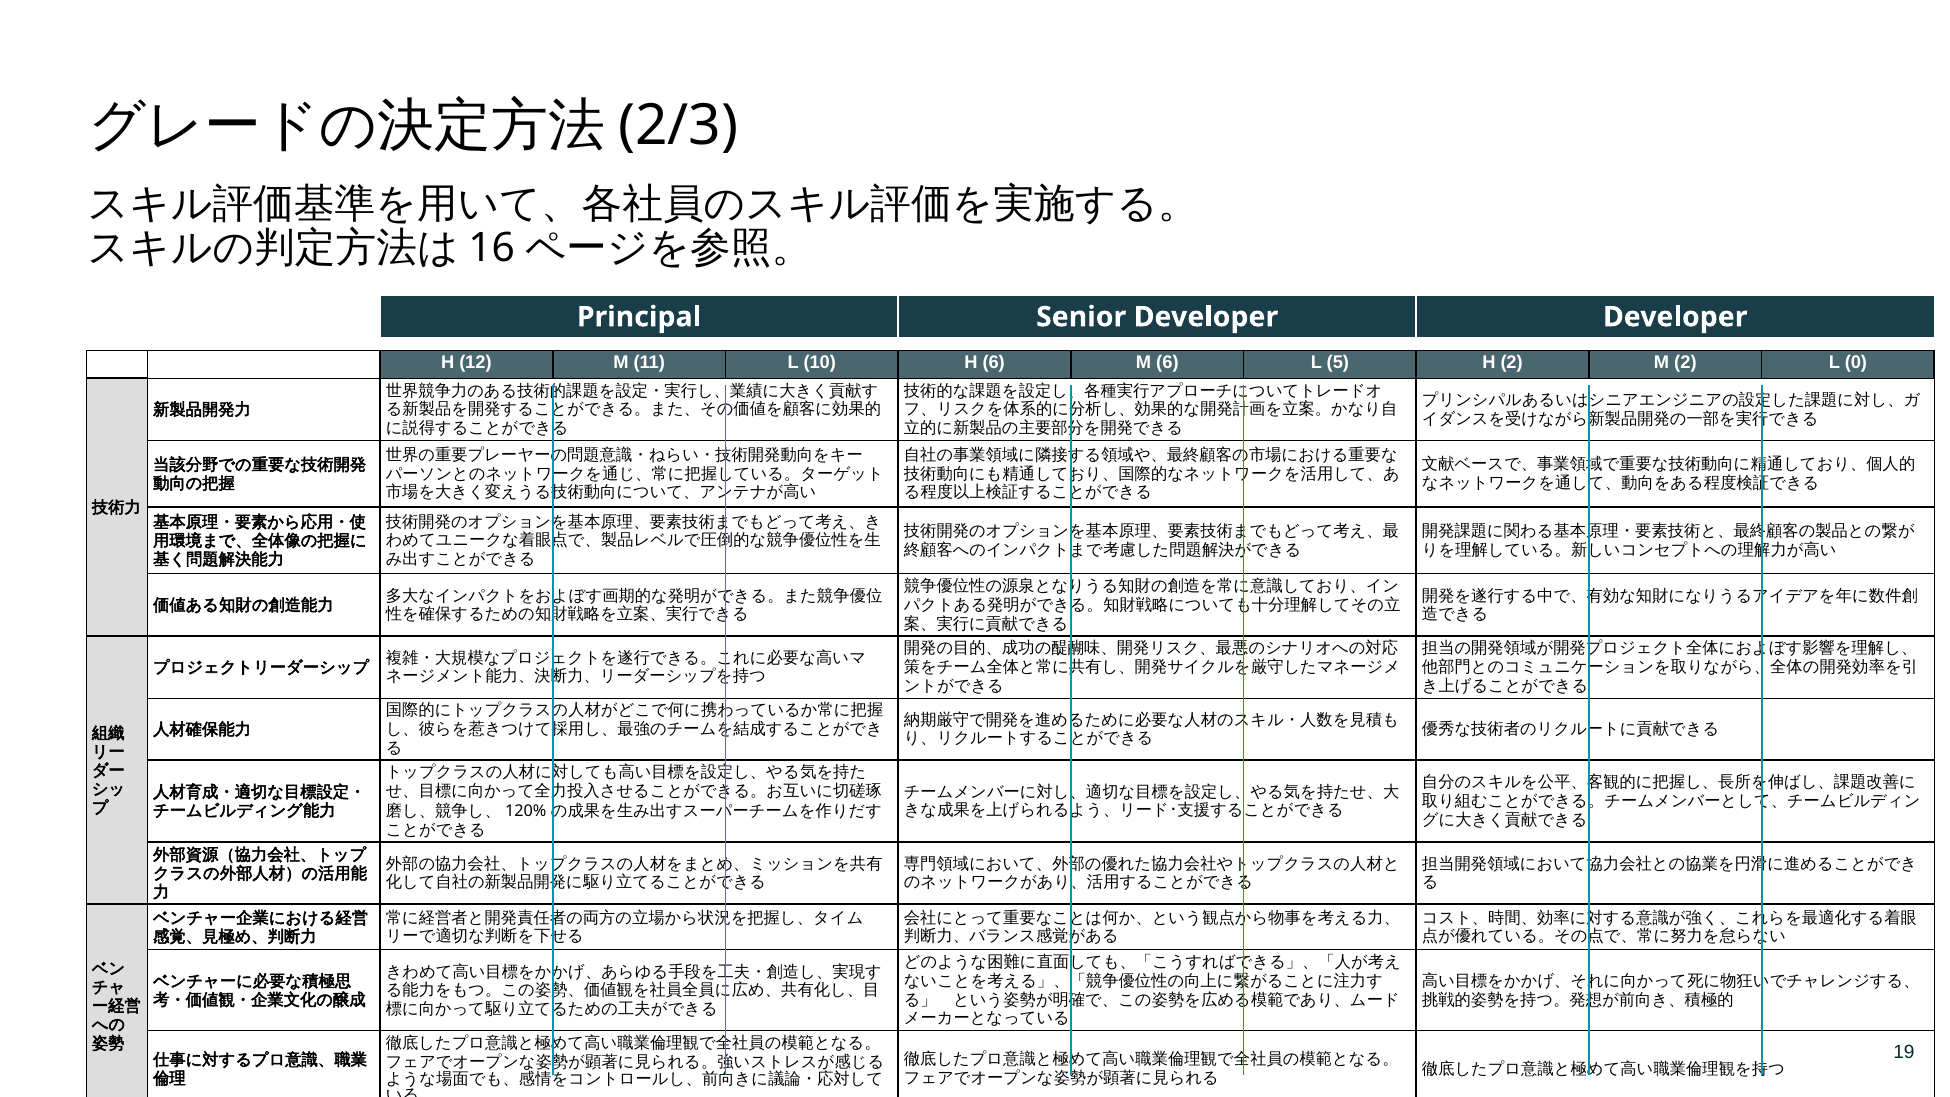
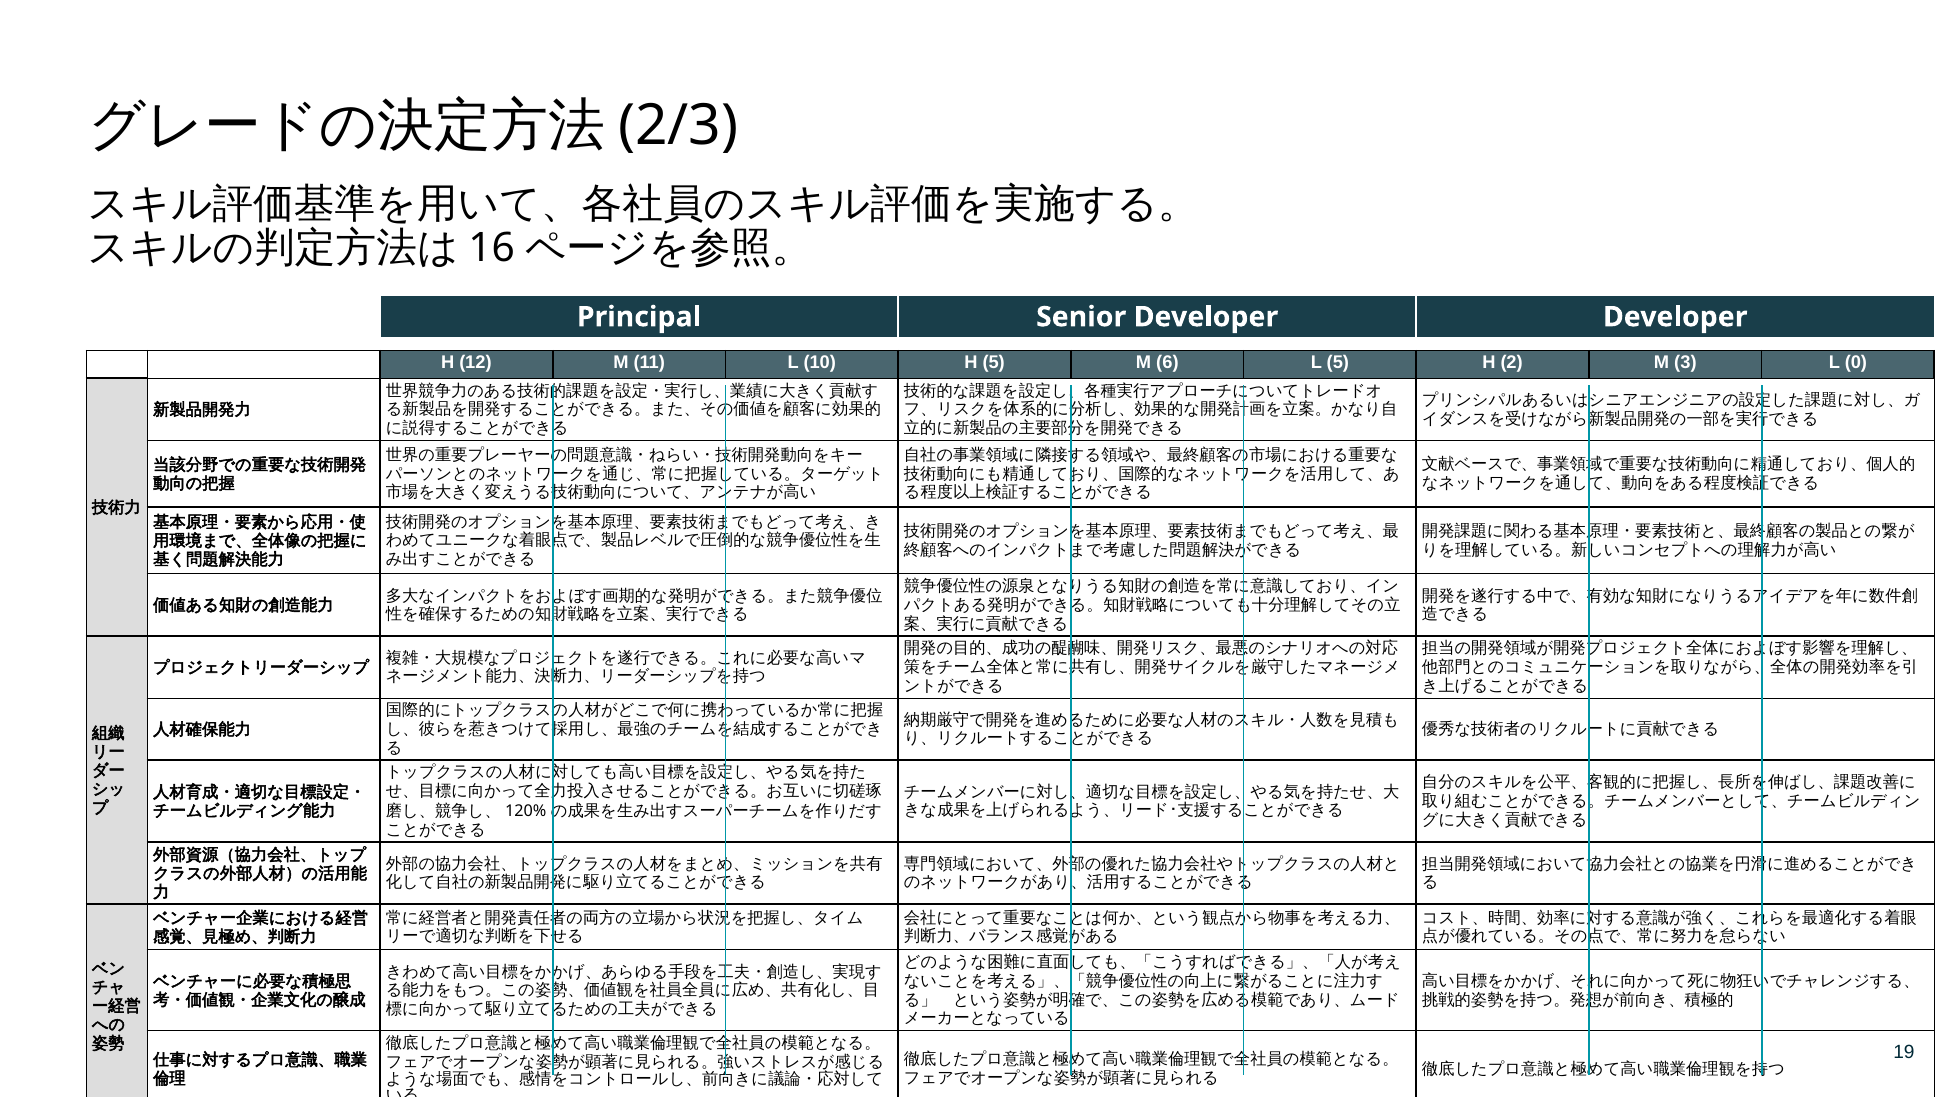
H 6: 6 -> 5
M 2: 2 -> 3
